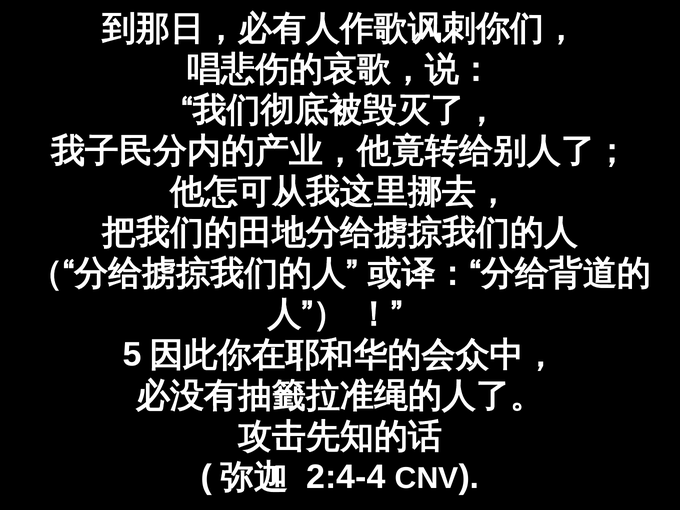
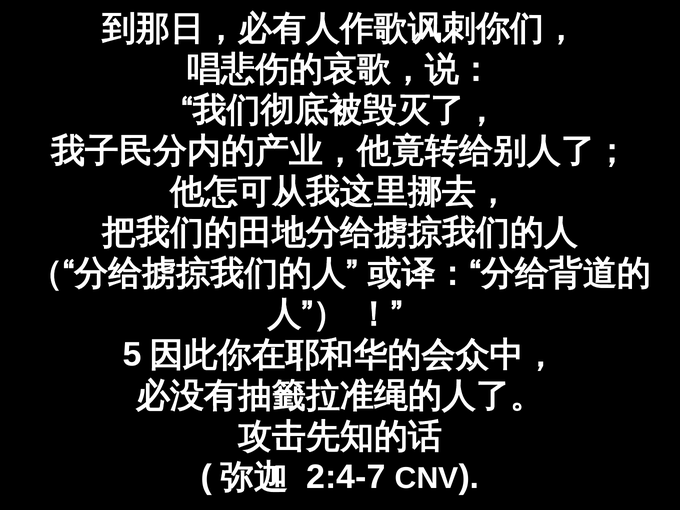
2:4-4: 2:4-4 -> 2:4-7
